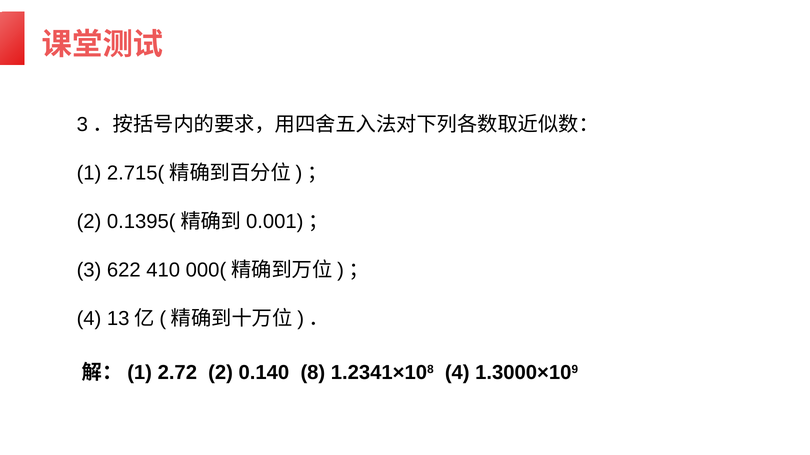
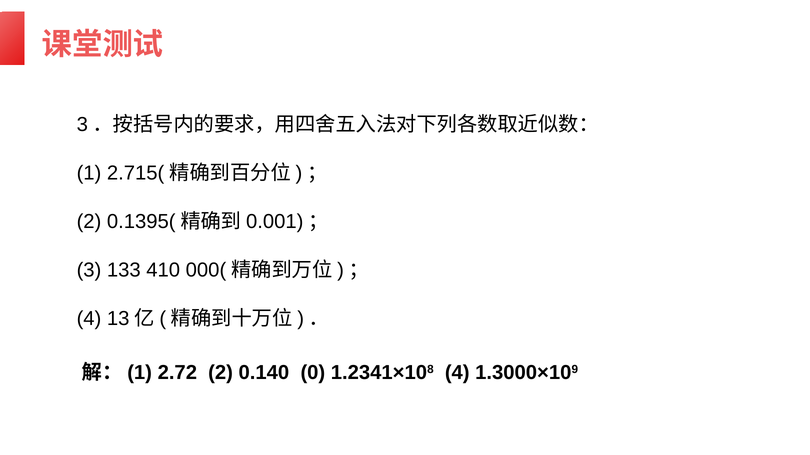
622: 622 -> 133
8: 8 -> 0
